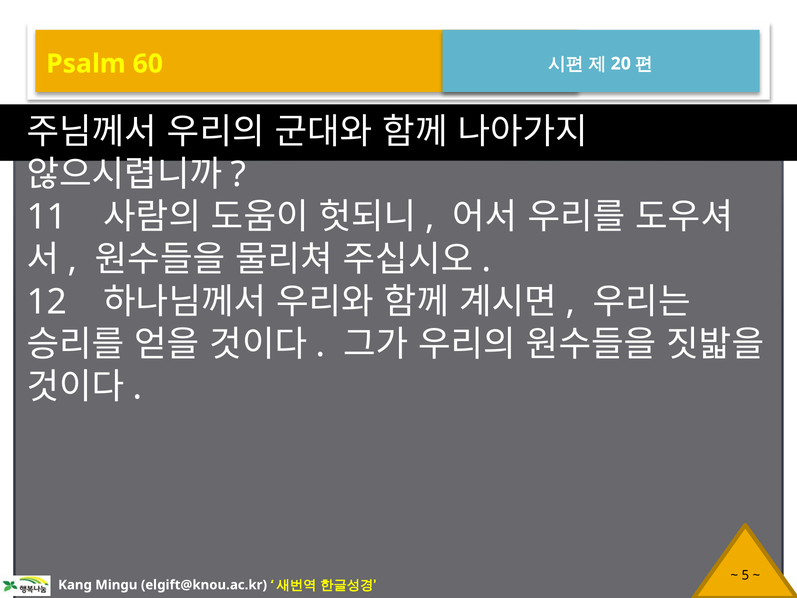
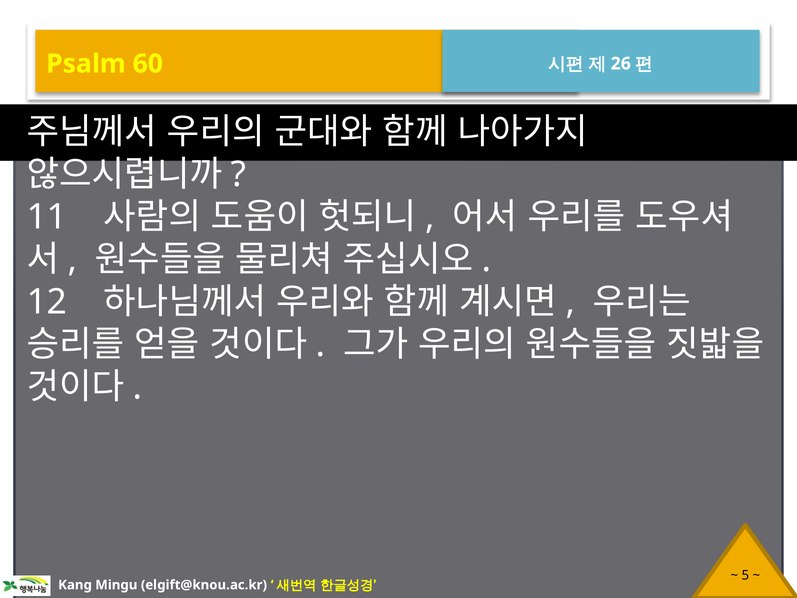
20: 20 -> 26
